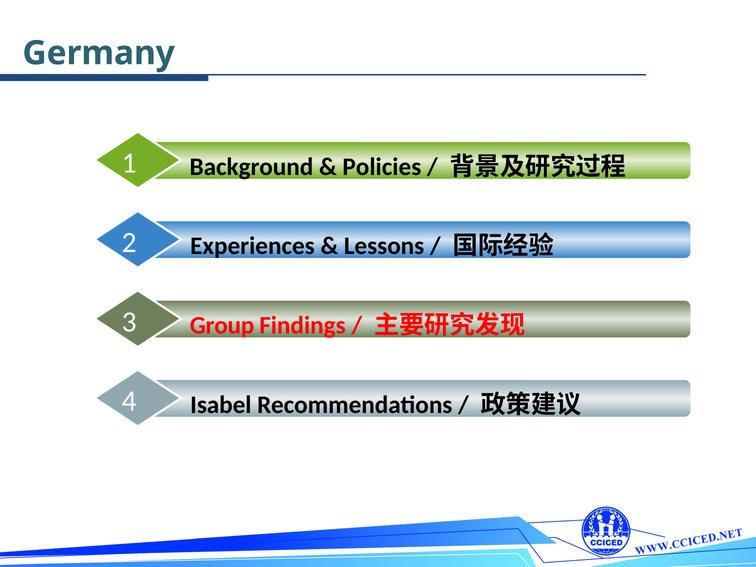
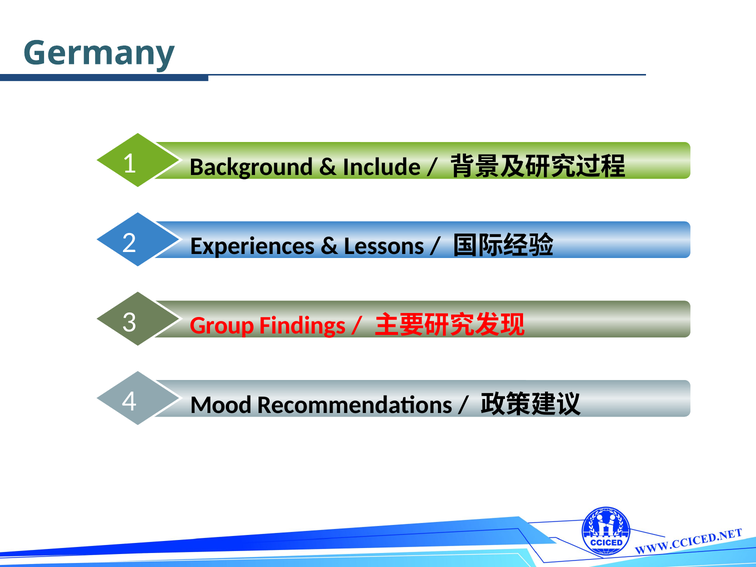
Policies: Policies -> Include
Isabel: Isabel -> Mood
